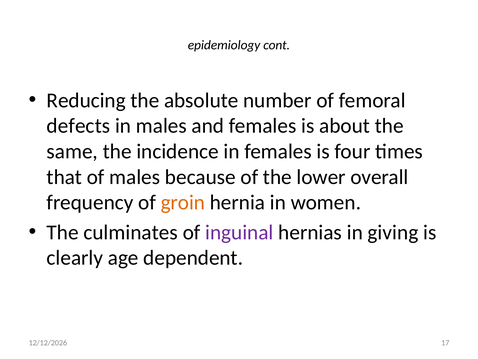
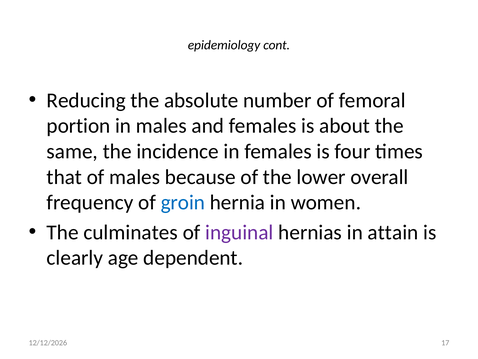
defects: defects -> portion
groin colour: orange -> blue
giving: giving -> attain
